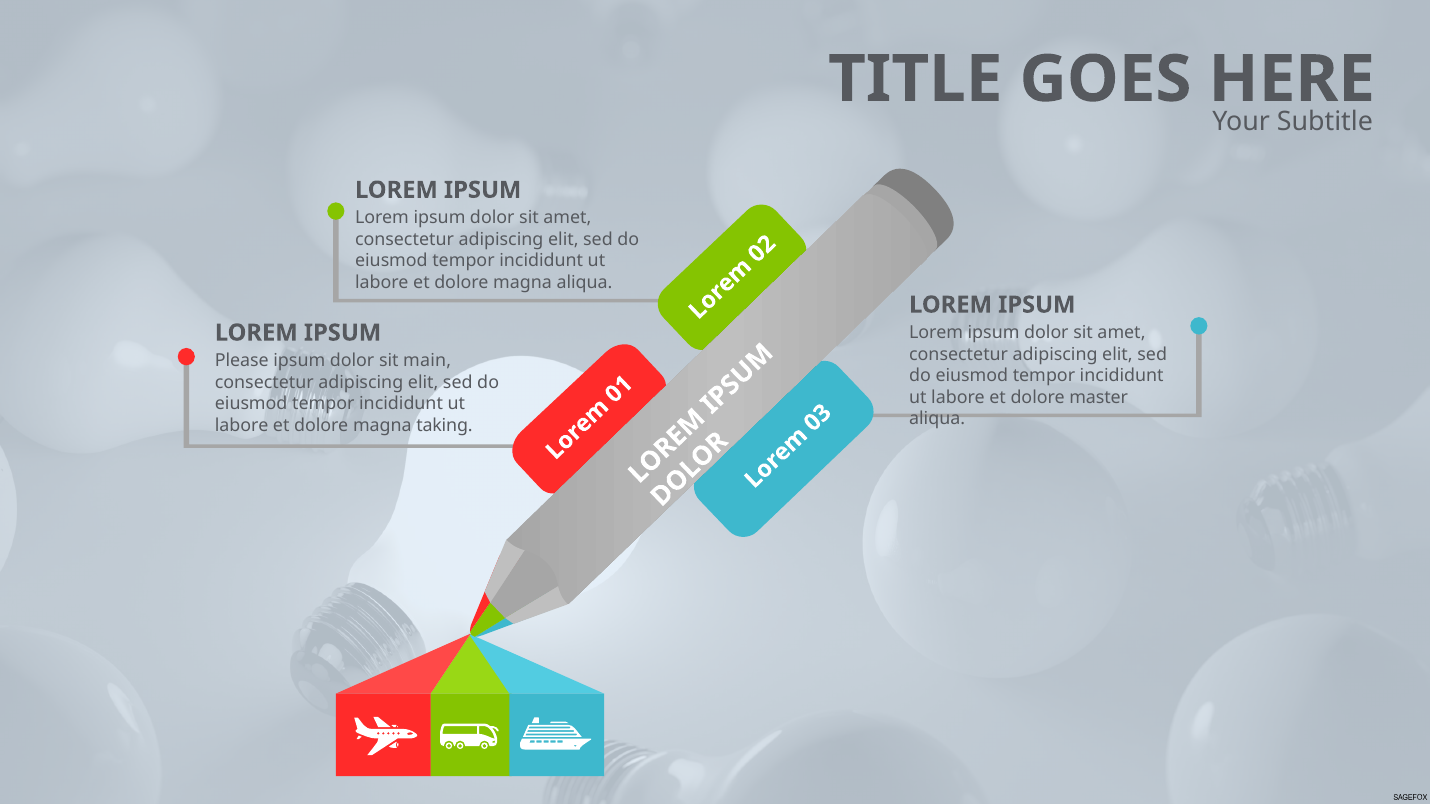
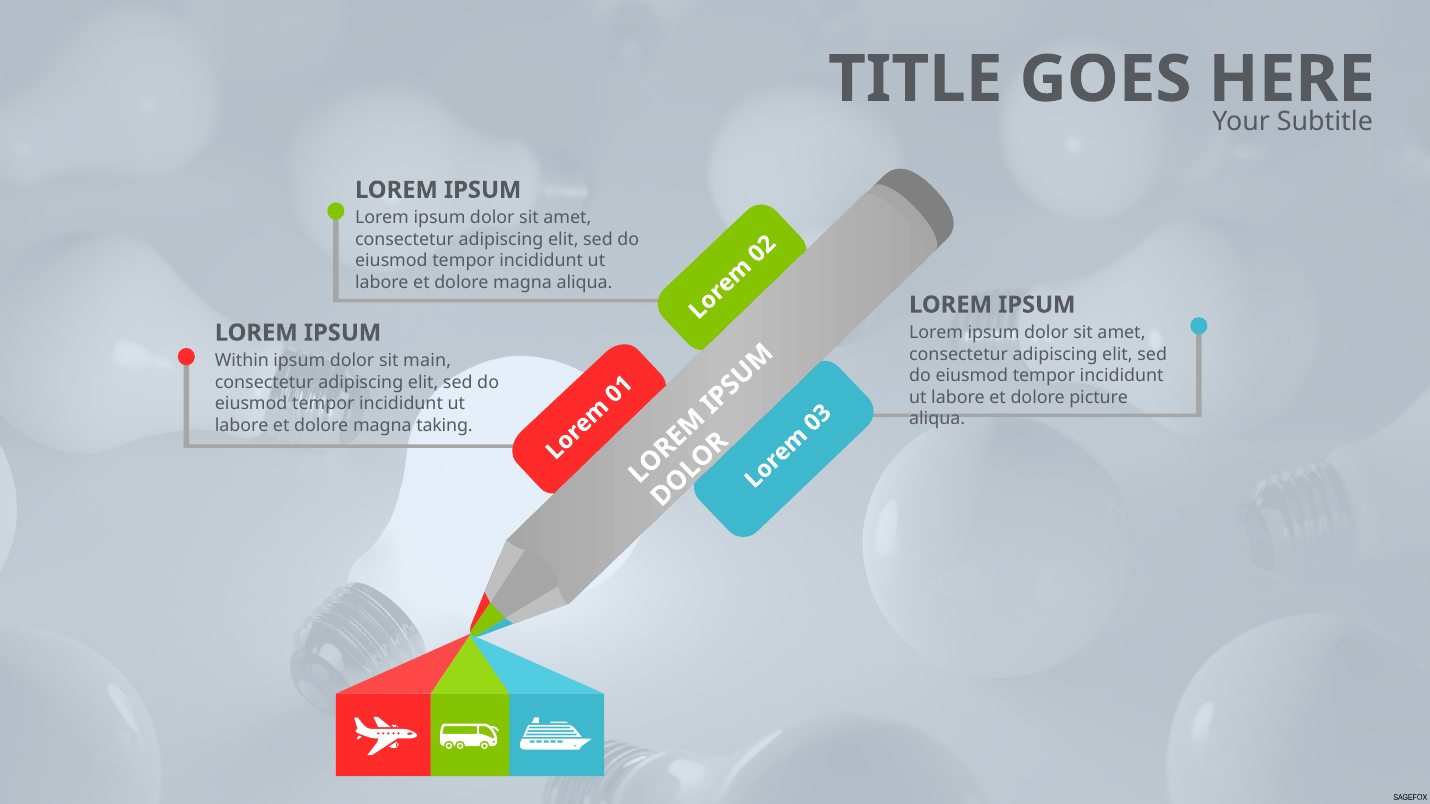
Please: Please -> Within
master: master -> picture
